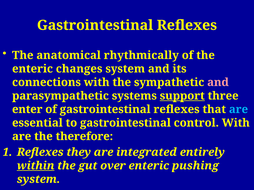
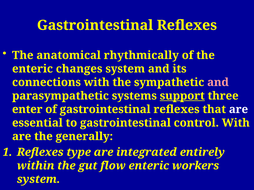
are at (238, 110) colour: light blue -> white
therefore: therefore -> generally
they: they -> type
within underline: present -> none
over: over -> flow
pushing: pushing -> workers
